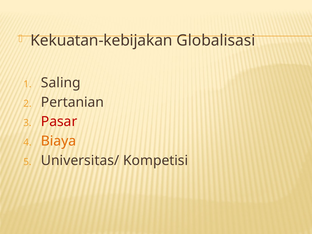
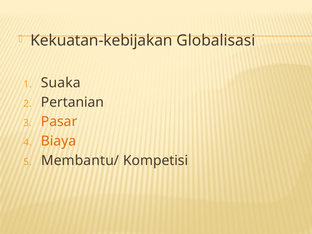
Saling: Saling -> Suaka
Pasar colour: red -> orange
Universitas/: Universitas/ -> Membantu/
